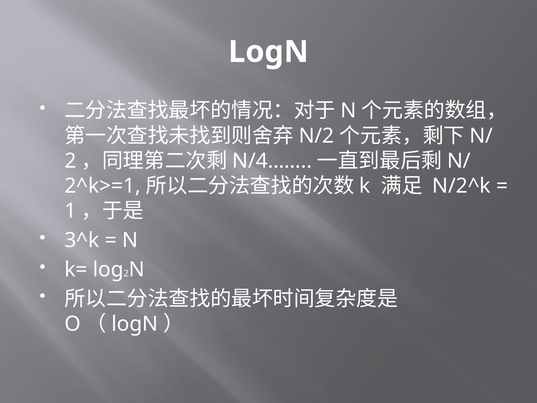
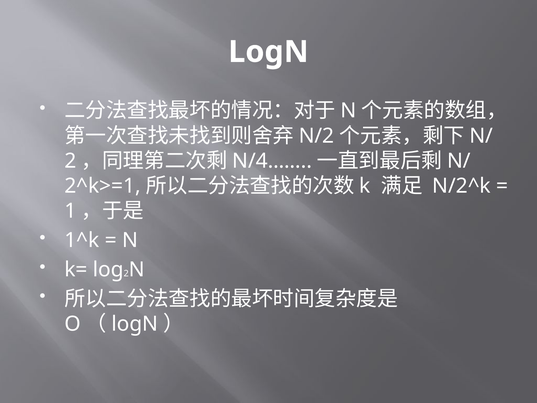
3^k: 3^k -> 1^k
